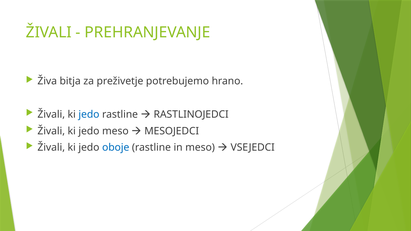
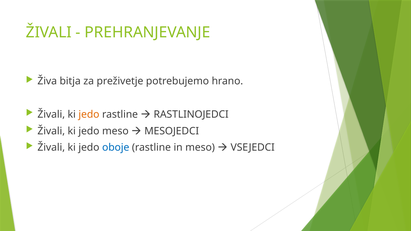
jedo at (89, 114) colour: blue -> orange
